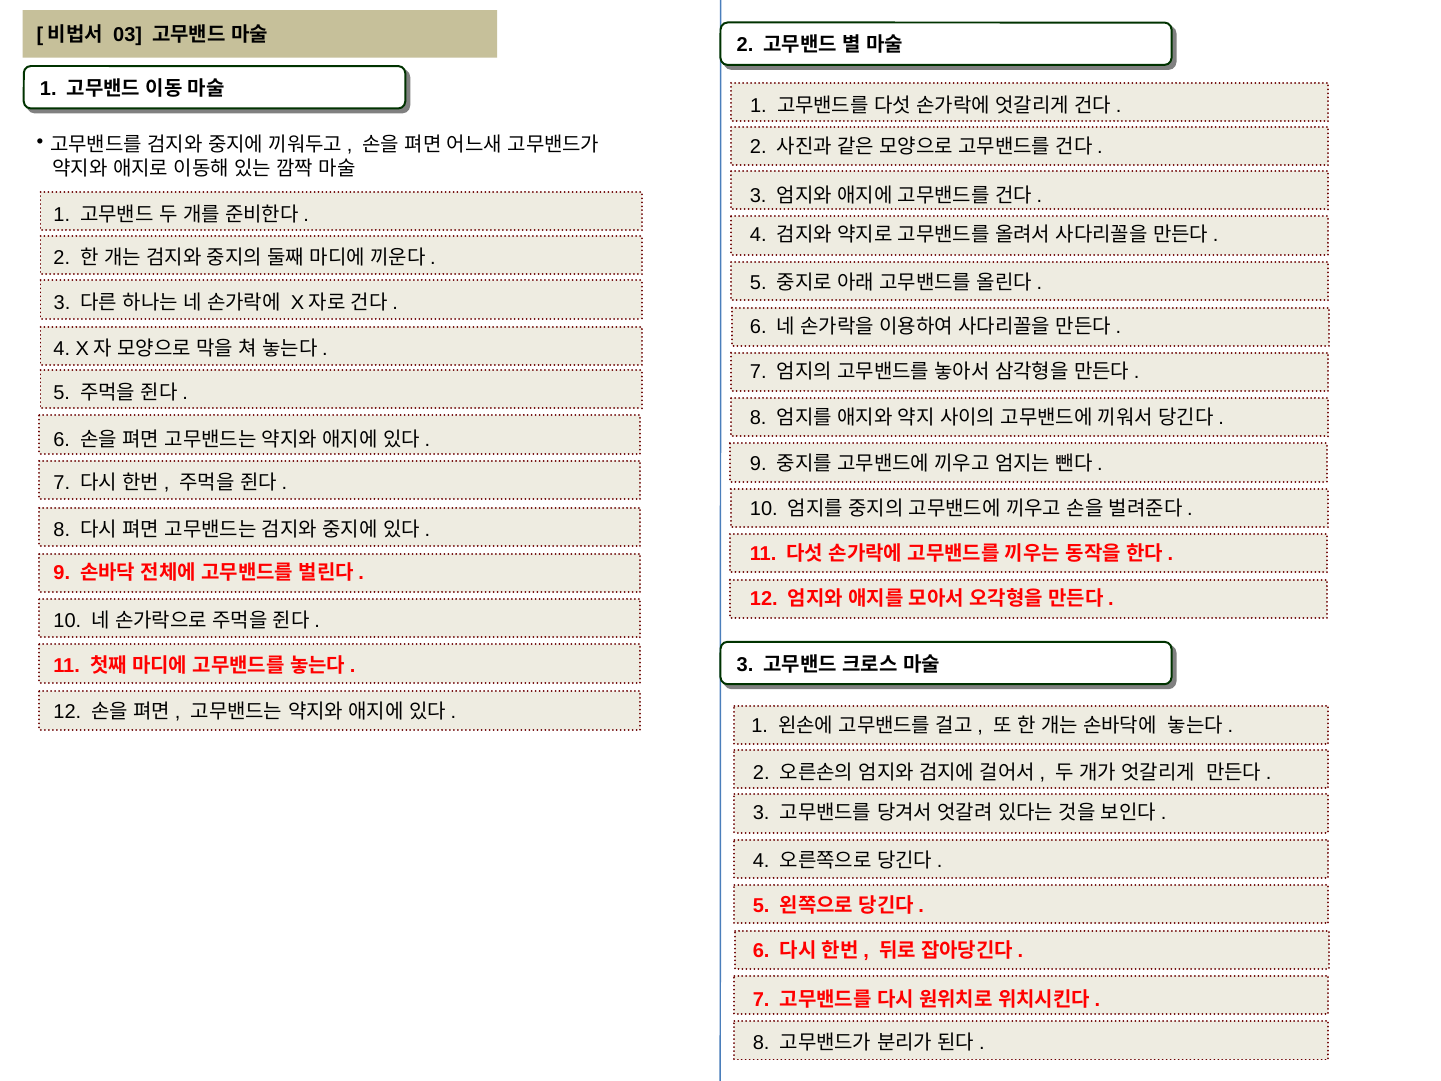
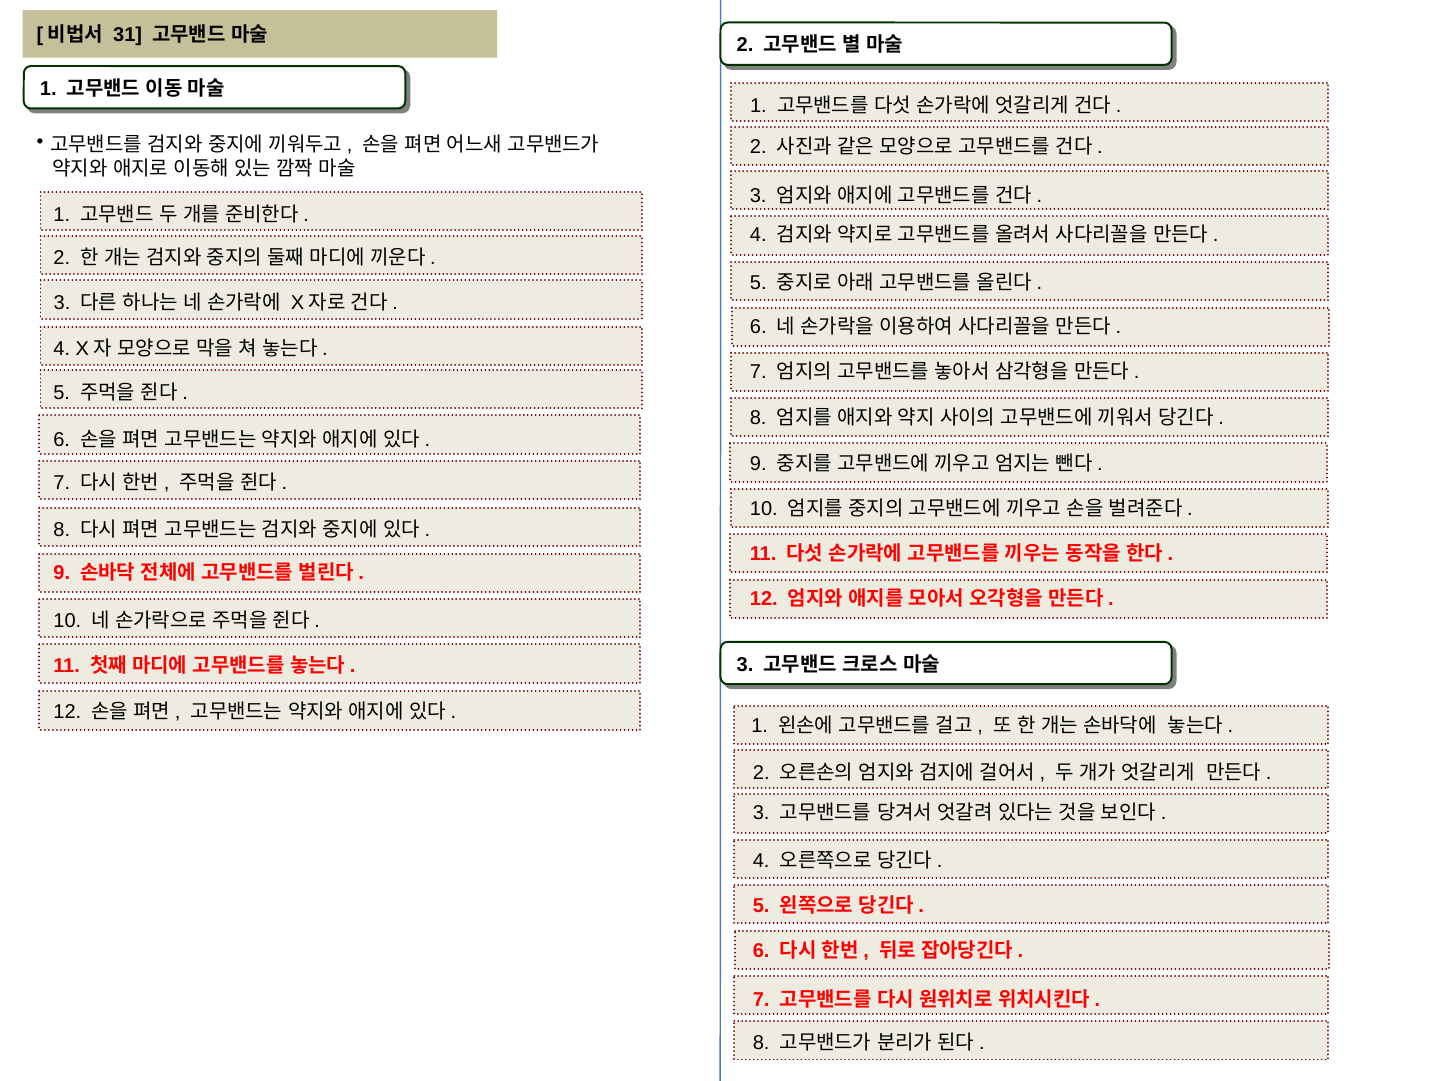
03: 03 -> 31
